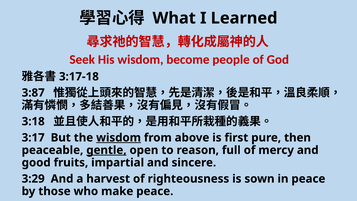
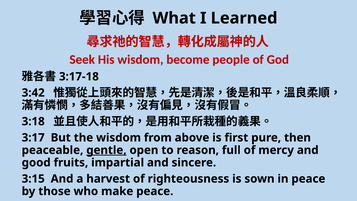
3:87: 3:87 -> 3:42
wisdom at (119, 138) underline: present -> none
3:29: 3:29 -> 3:15
